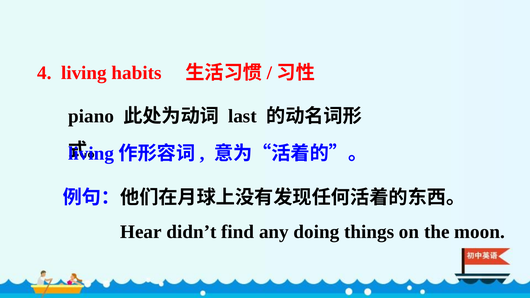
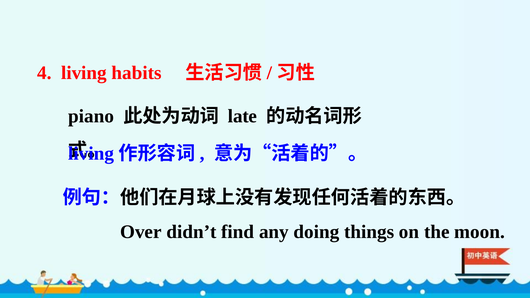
last: last -> late
Hear: Hear -> Over
